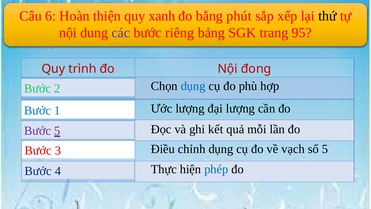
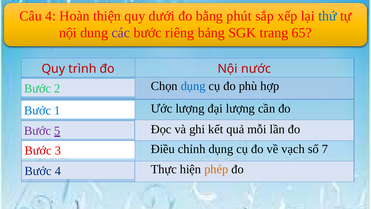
Câu 6: 6 -> 4
xanh: xanh -> dưới
thứ colour: black -> blue
95: 95 -> 65
đong: đong -> nước
số 5: 5 -> 7
phép colour: blue -> orange
